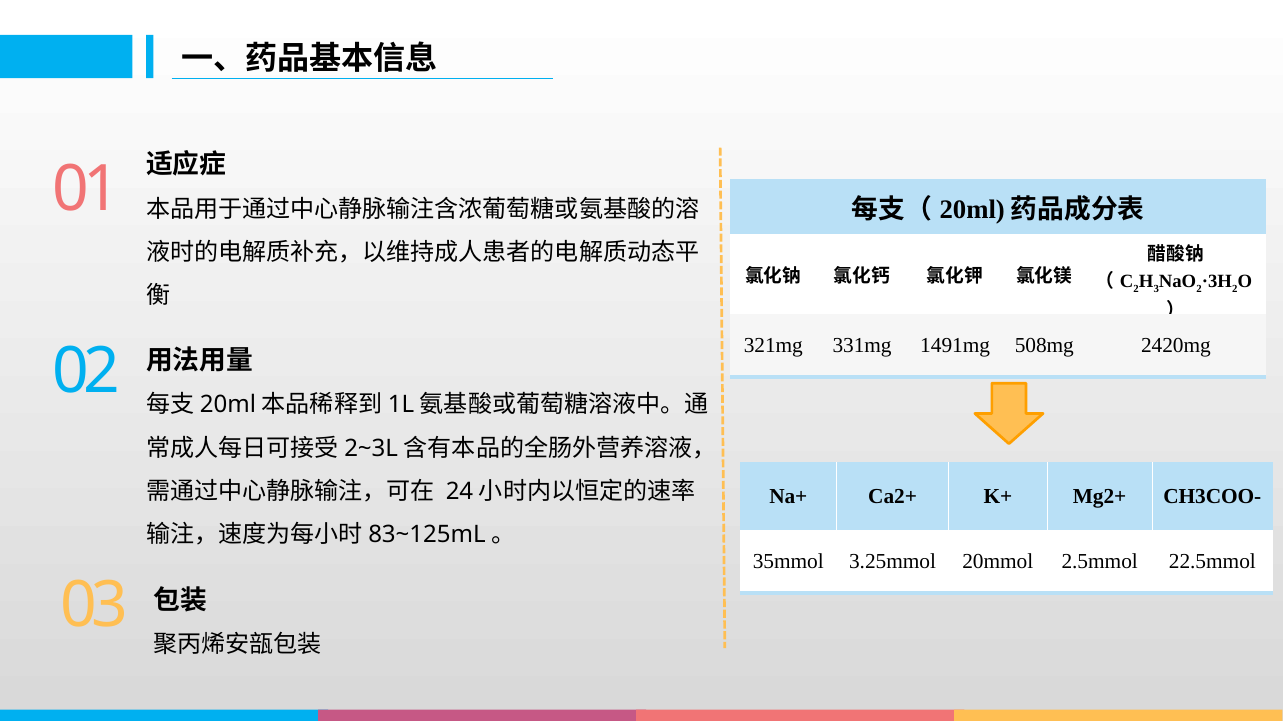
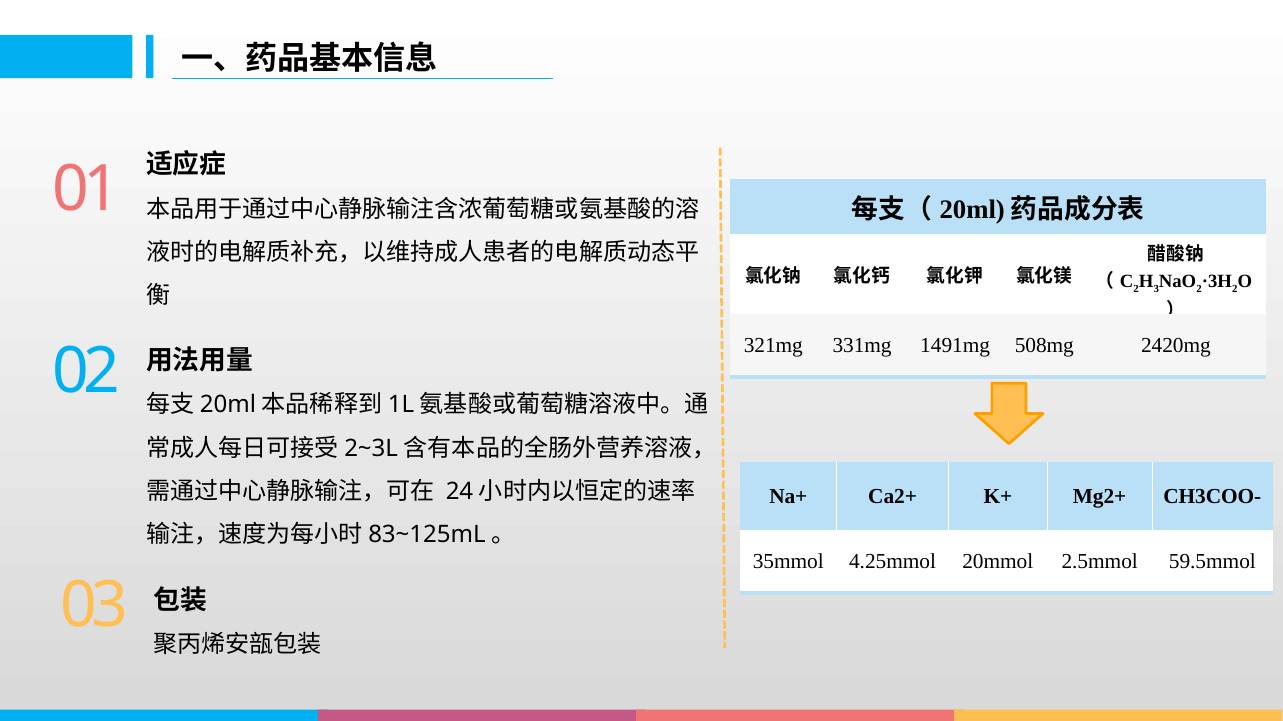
3.25mmol: 3.25mmol -> 4.25mmol
22.5mmol: 22.5mmol -> 59.5mmol
